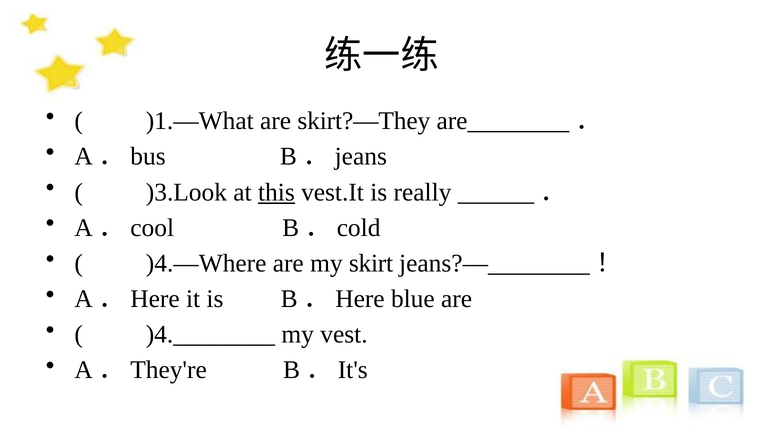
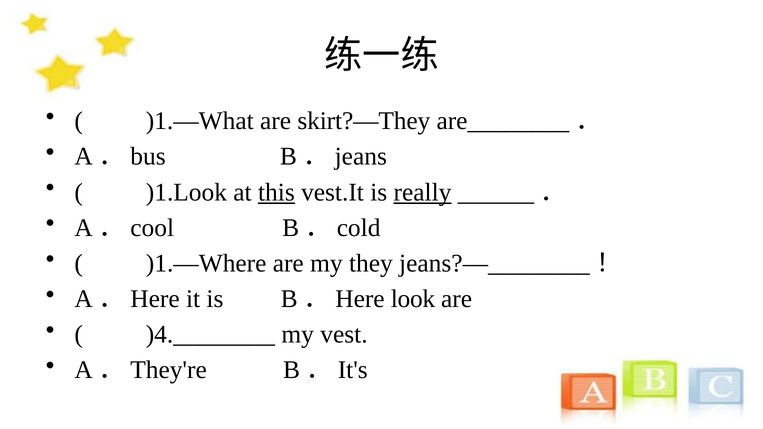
)3.Look: )3.Look -> )1.Look
really underline: none -> present
)4.—Where: )4.—Where -> )1.—Where
skirt: skirt -> they
blue: blue -> look
